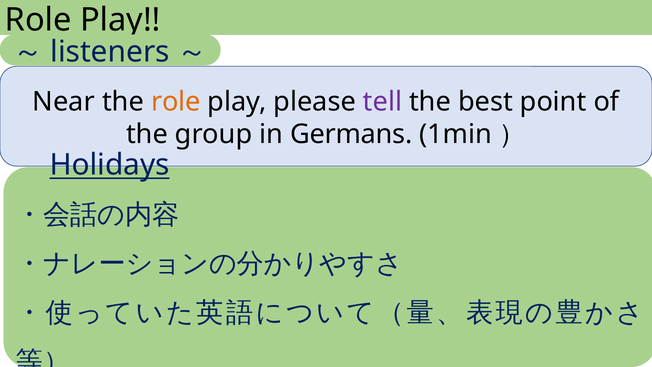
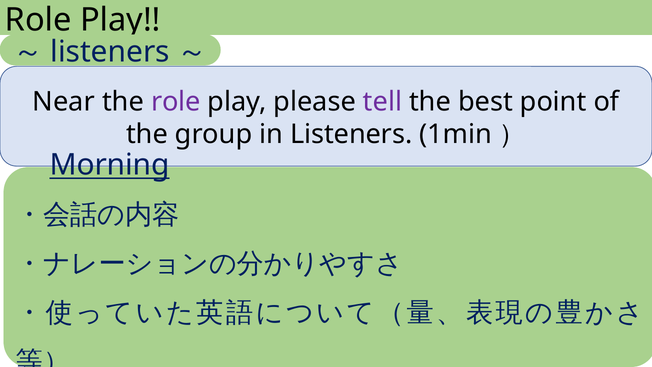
role at (176, 102) colour: orange -> purple
in Germans: Germans -> Listeners
Holidays: Holidays -> Morning
